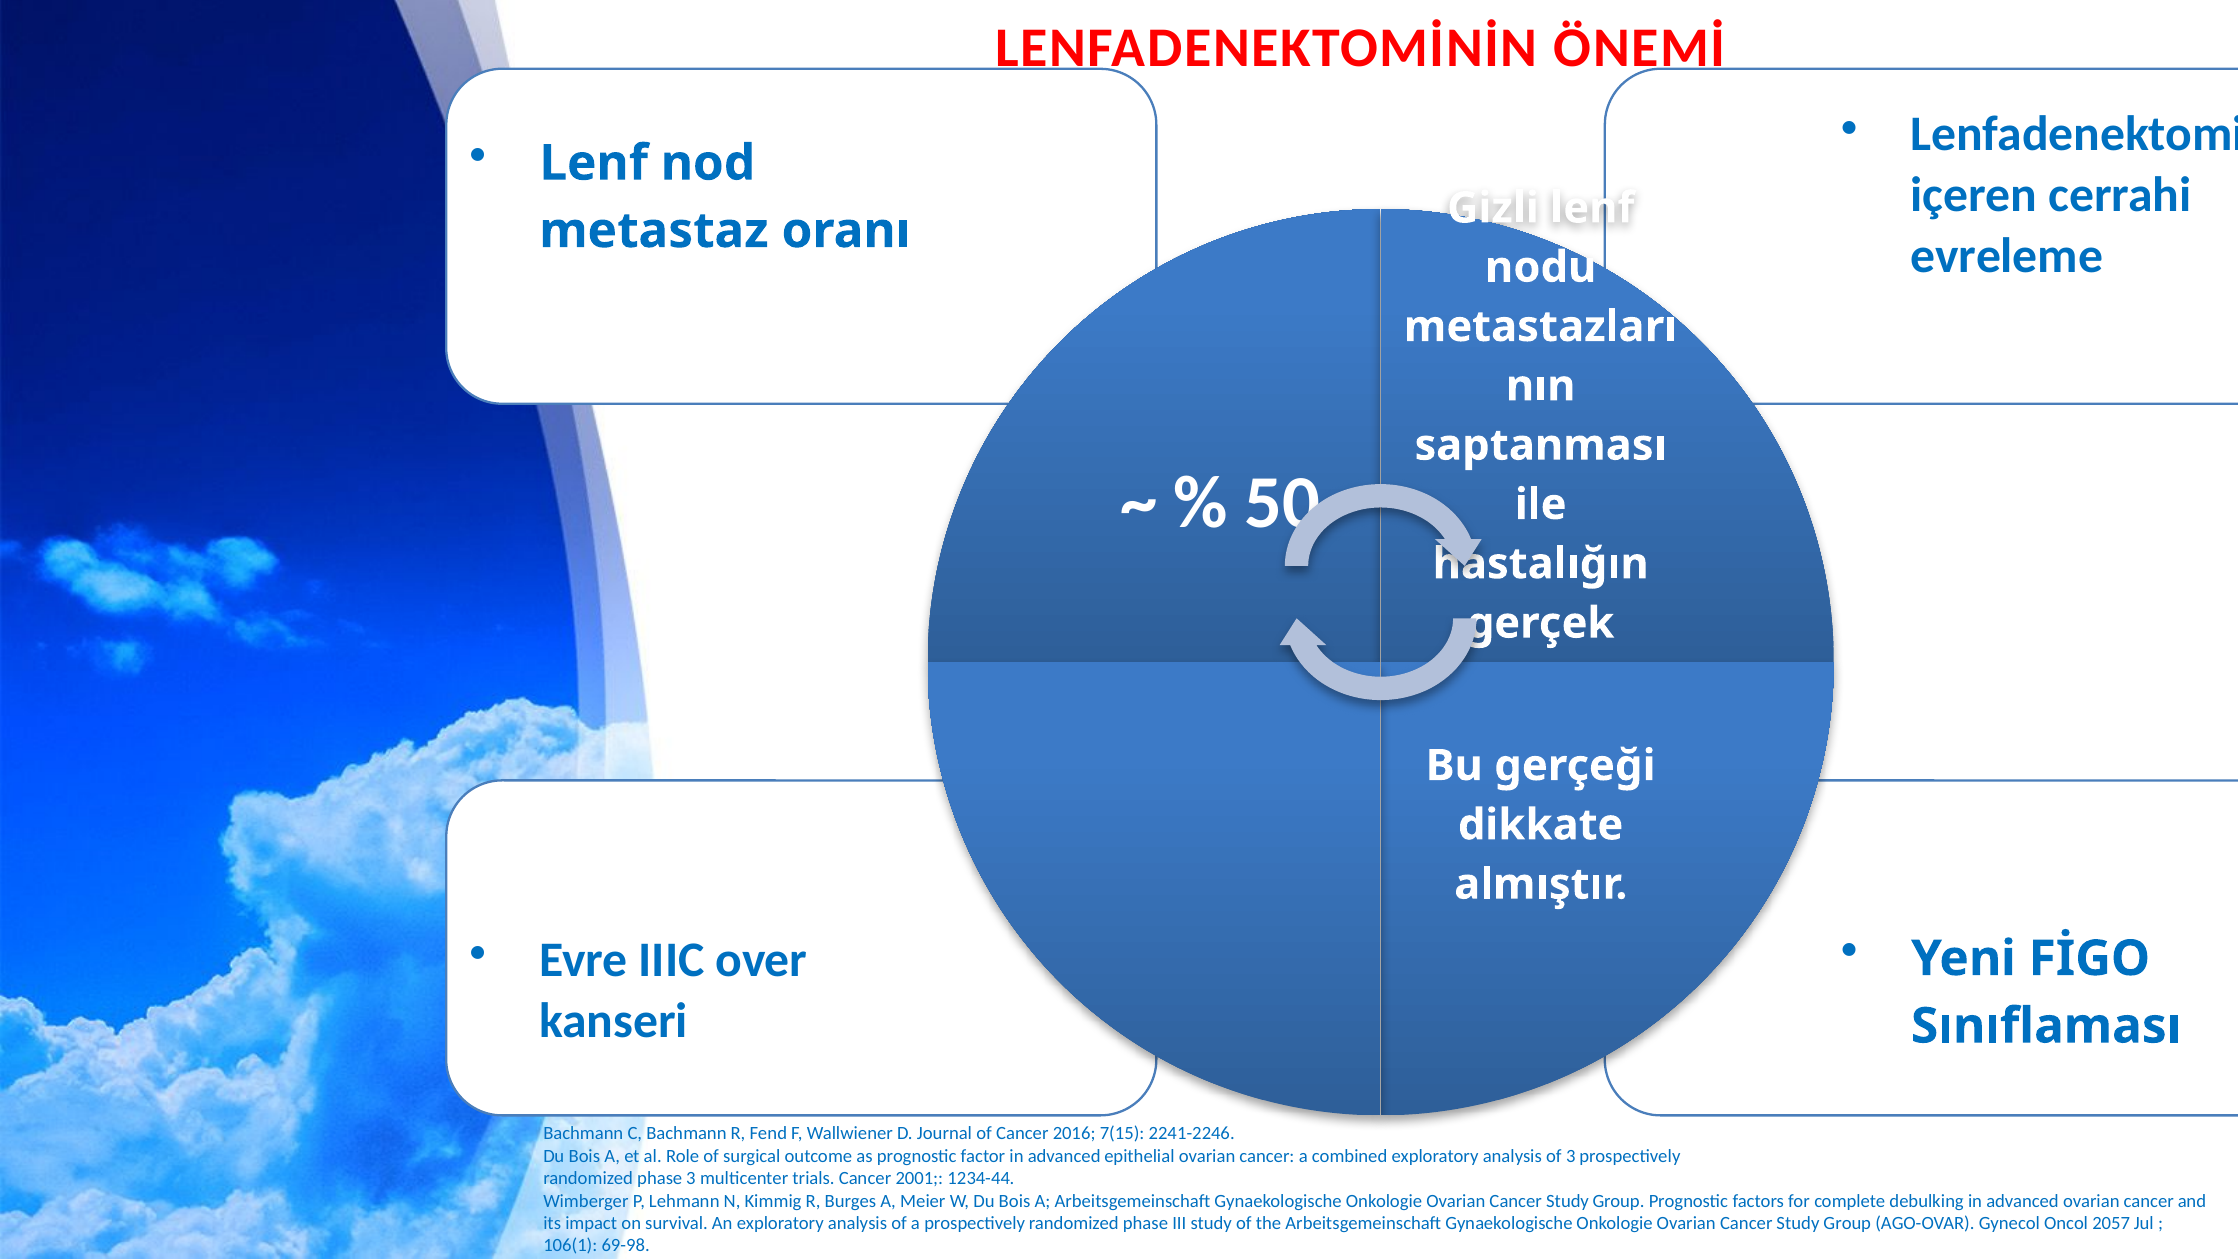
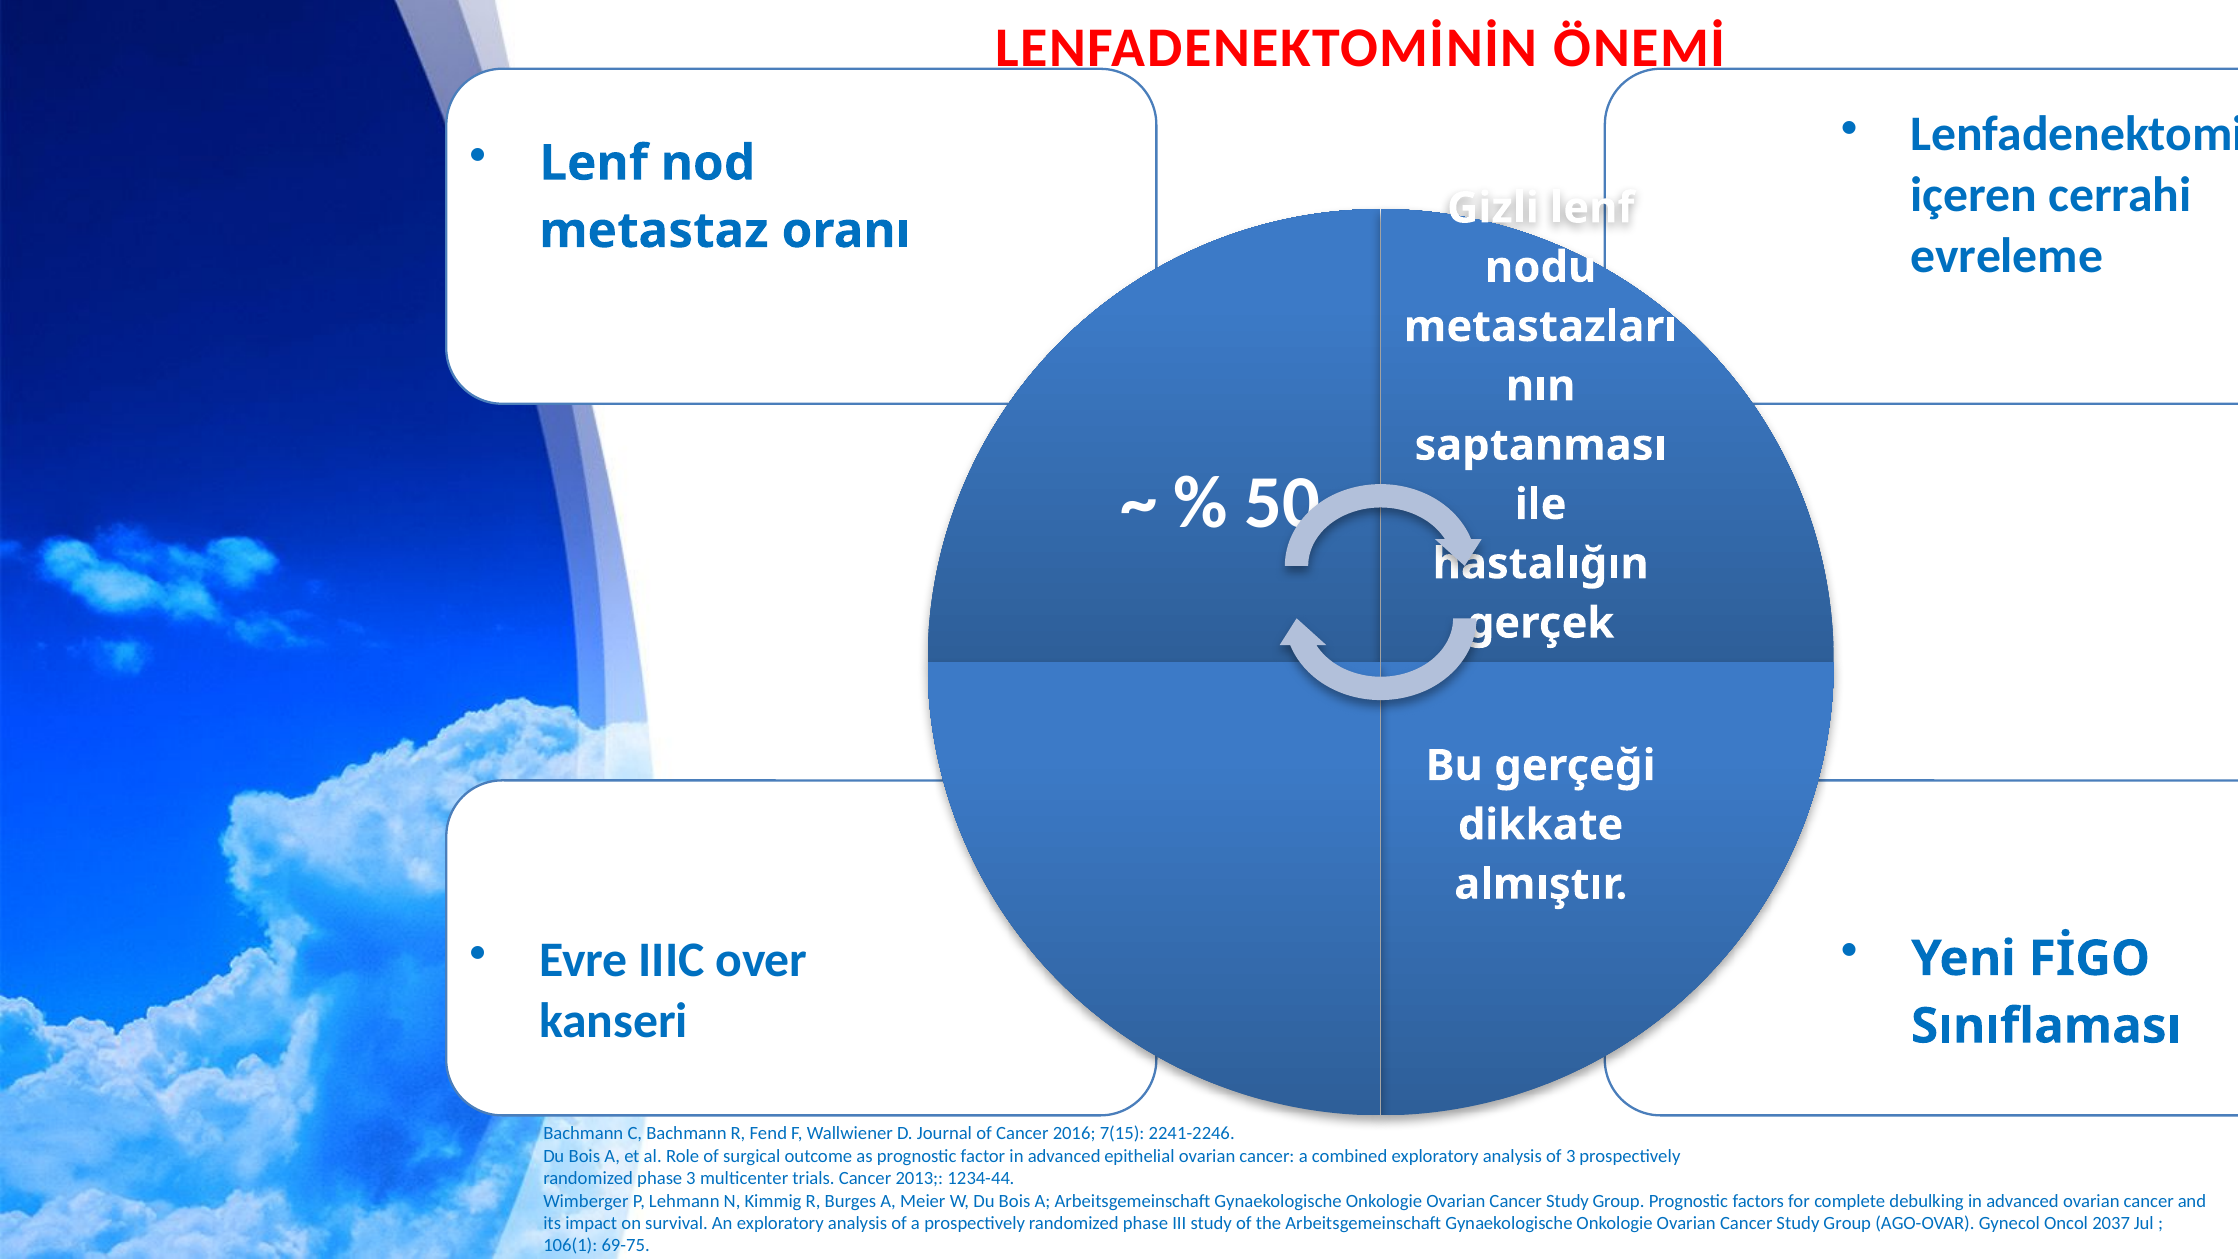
2001: 2001 -> 2013
2057: 2057 -> 2037
69-98: 69-98 -> 69-75
